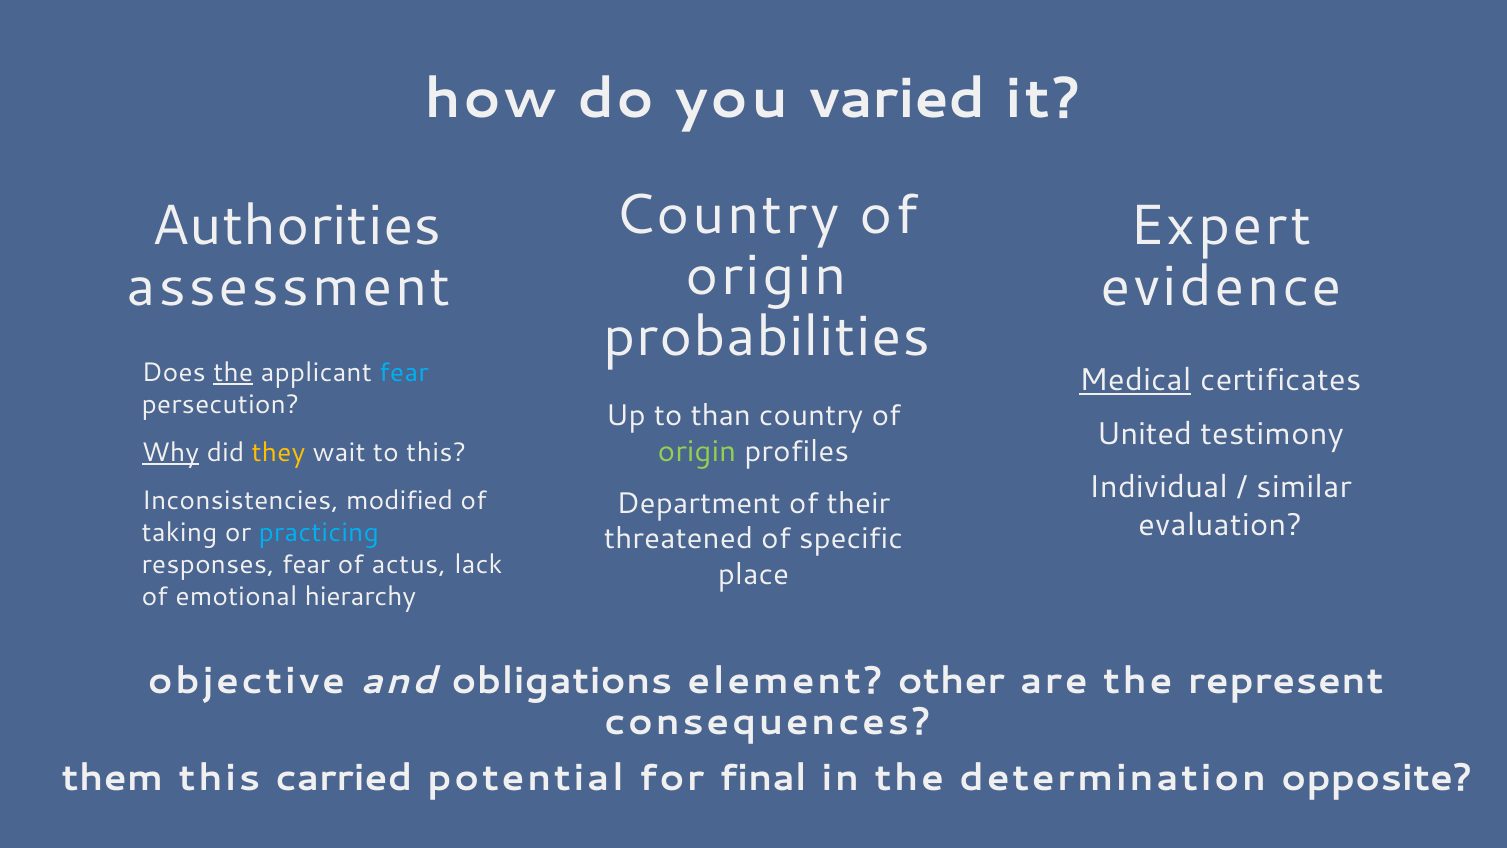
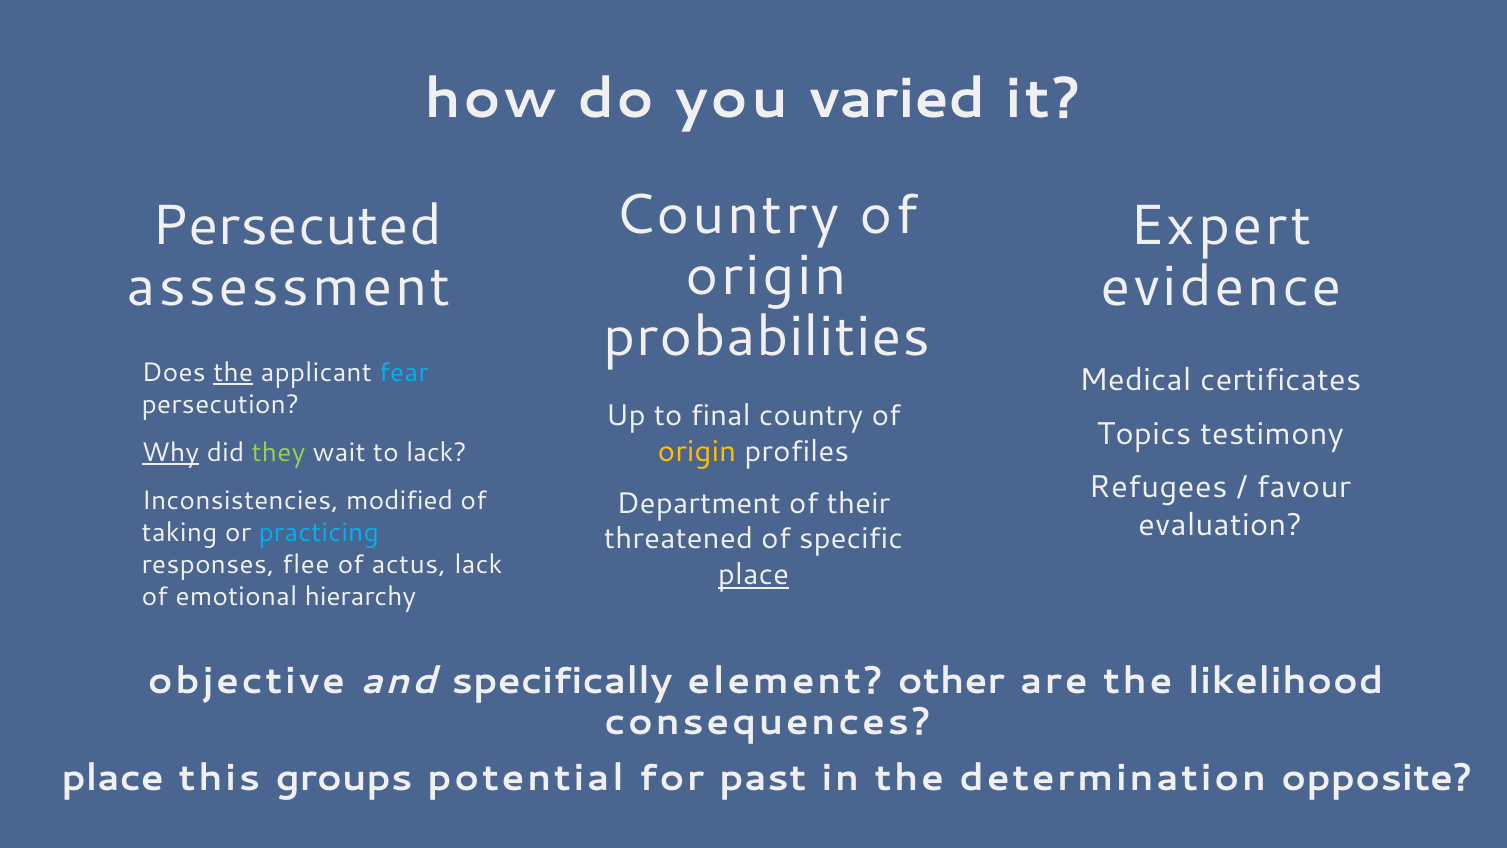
Authorities: Authorities -> Persecuted
Medical underline: present -> none
than: than -> final
United: United -> Topics
origin at (697, 452) colour: light green -> yellow
they colour: yellow -> light green
to this: this -> lack
Individual: Individual -> Refugees
similar: similar -> favour
responses fear: fear -> flee
place at (754, 575) underline: none -> present
obligations: obligations -> specifically
represent: represent -> likelihood
them at (112, 778): them -> place
carried: carried -> groups
final: final -> past
